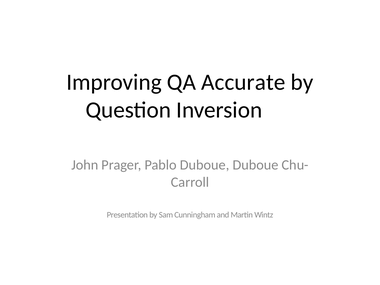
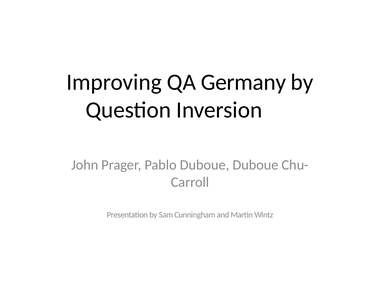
Accurate: Accurate -> Germany
